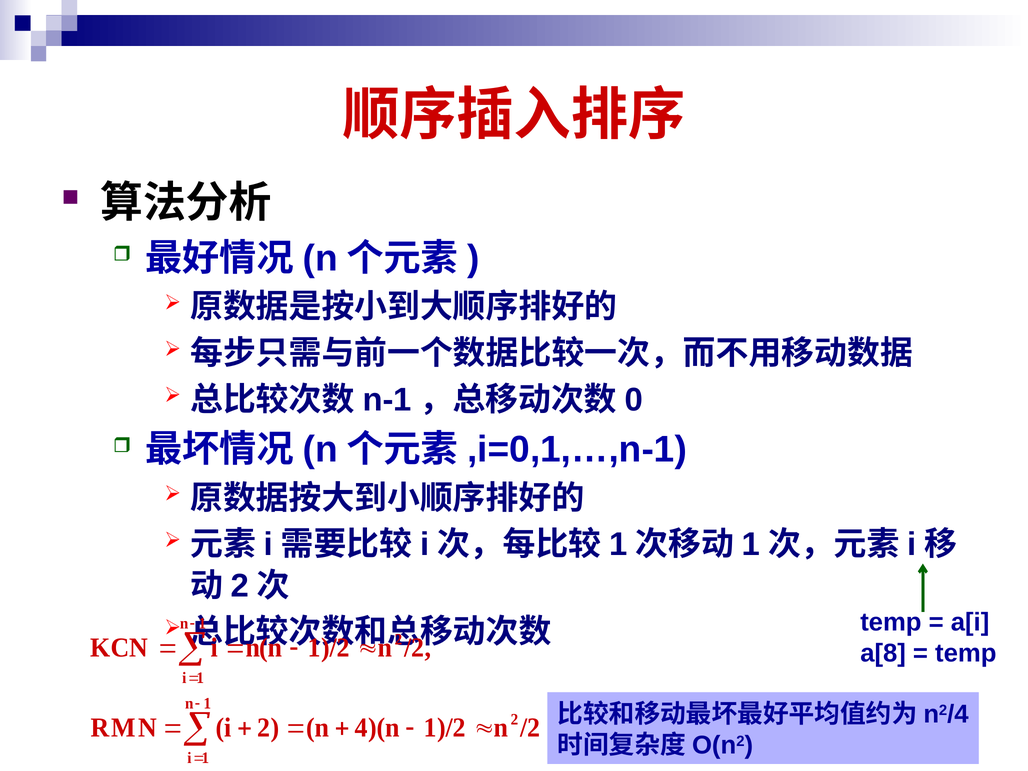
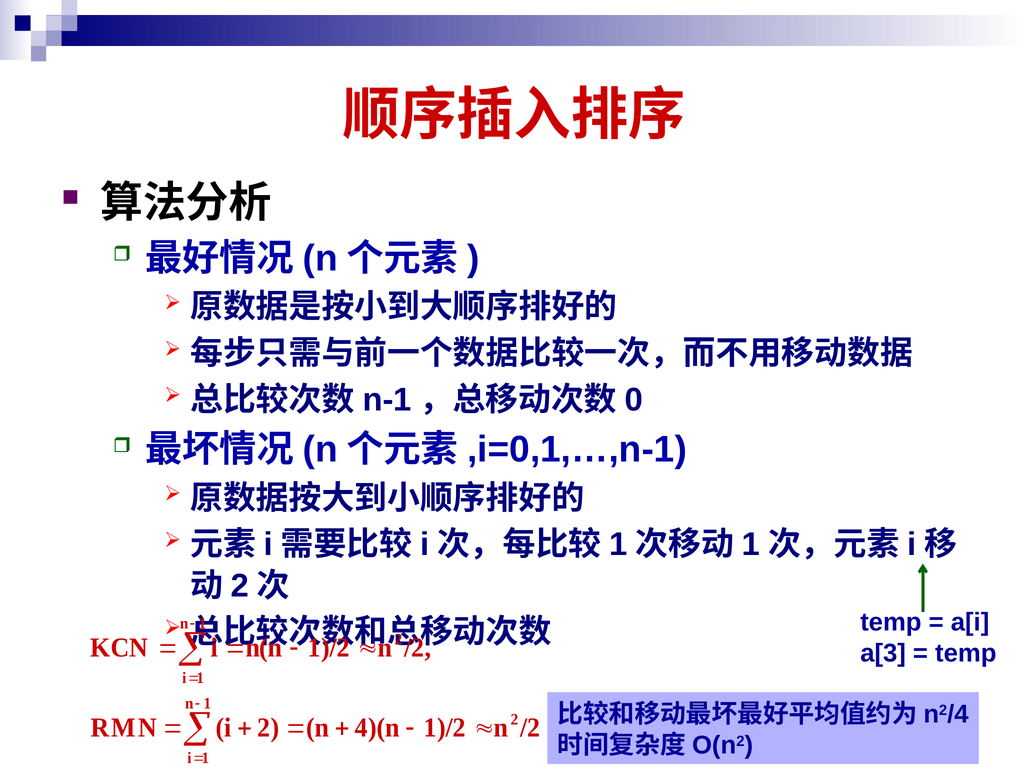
a[8: a[8 -> a[3
